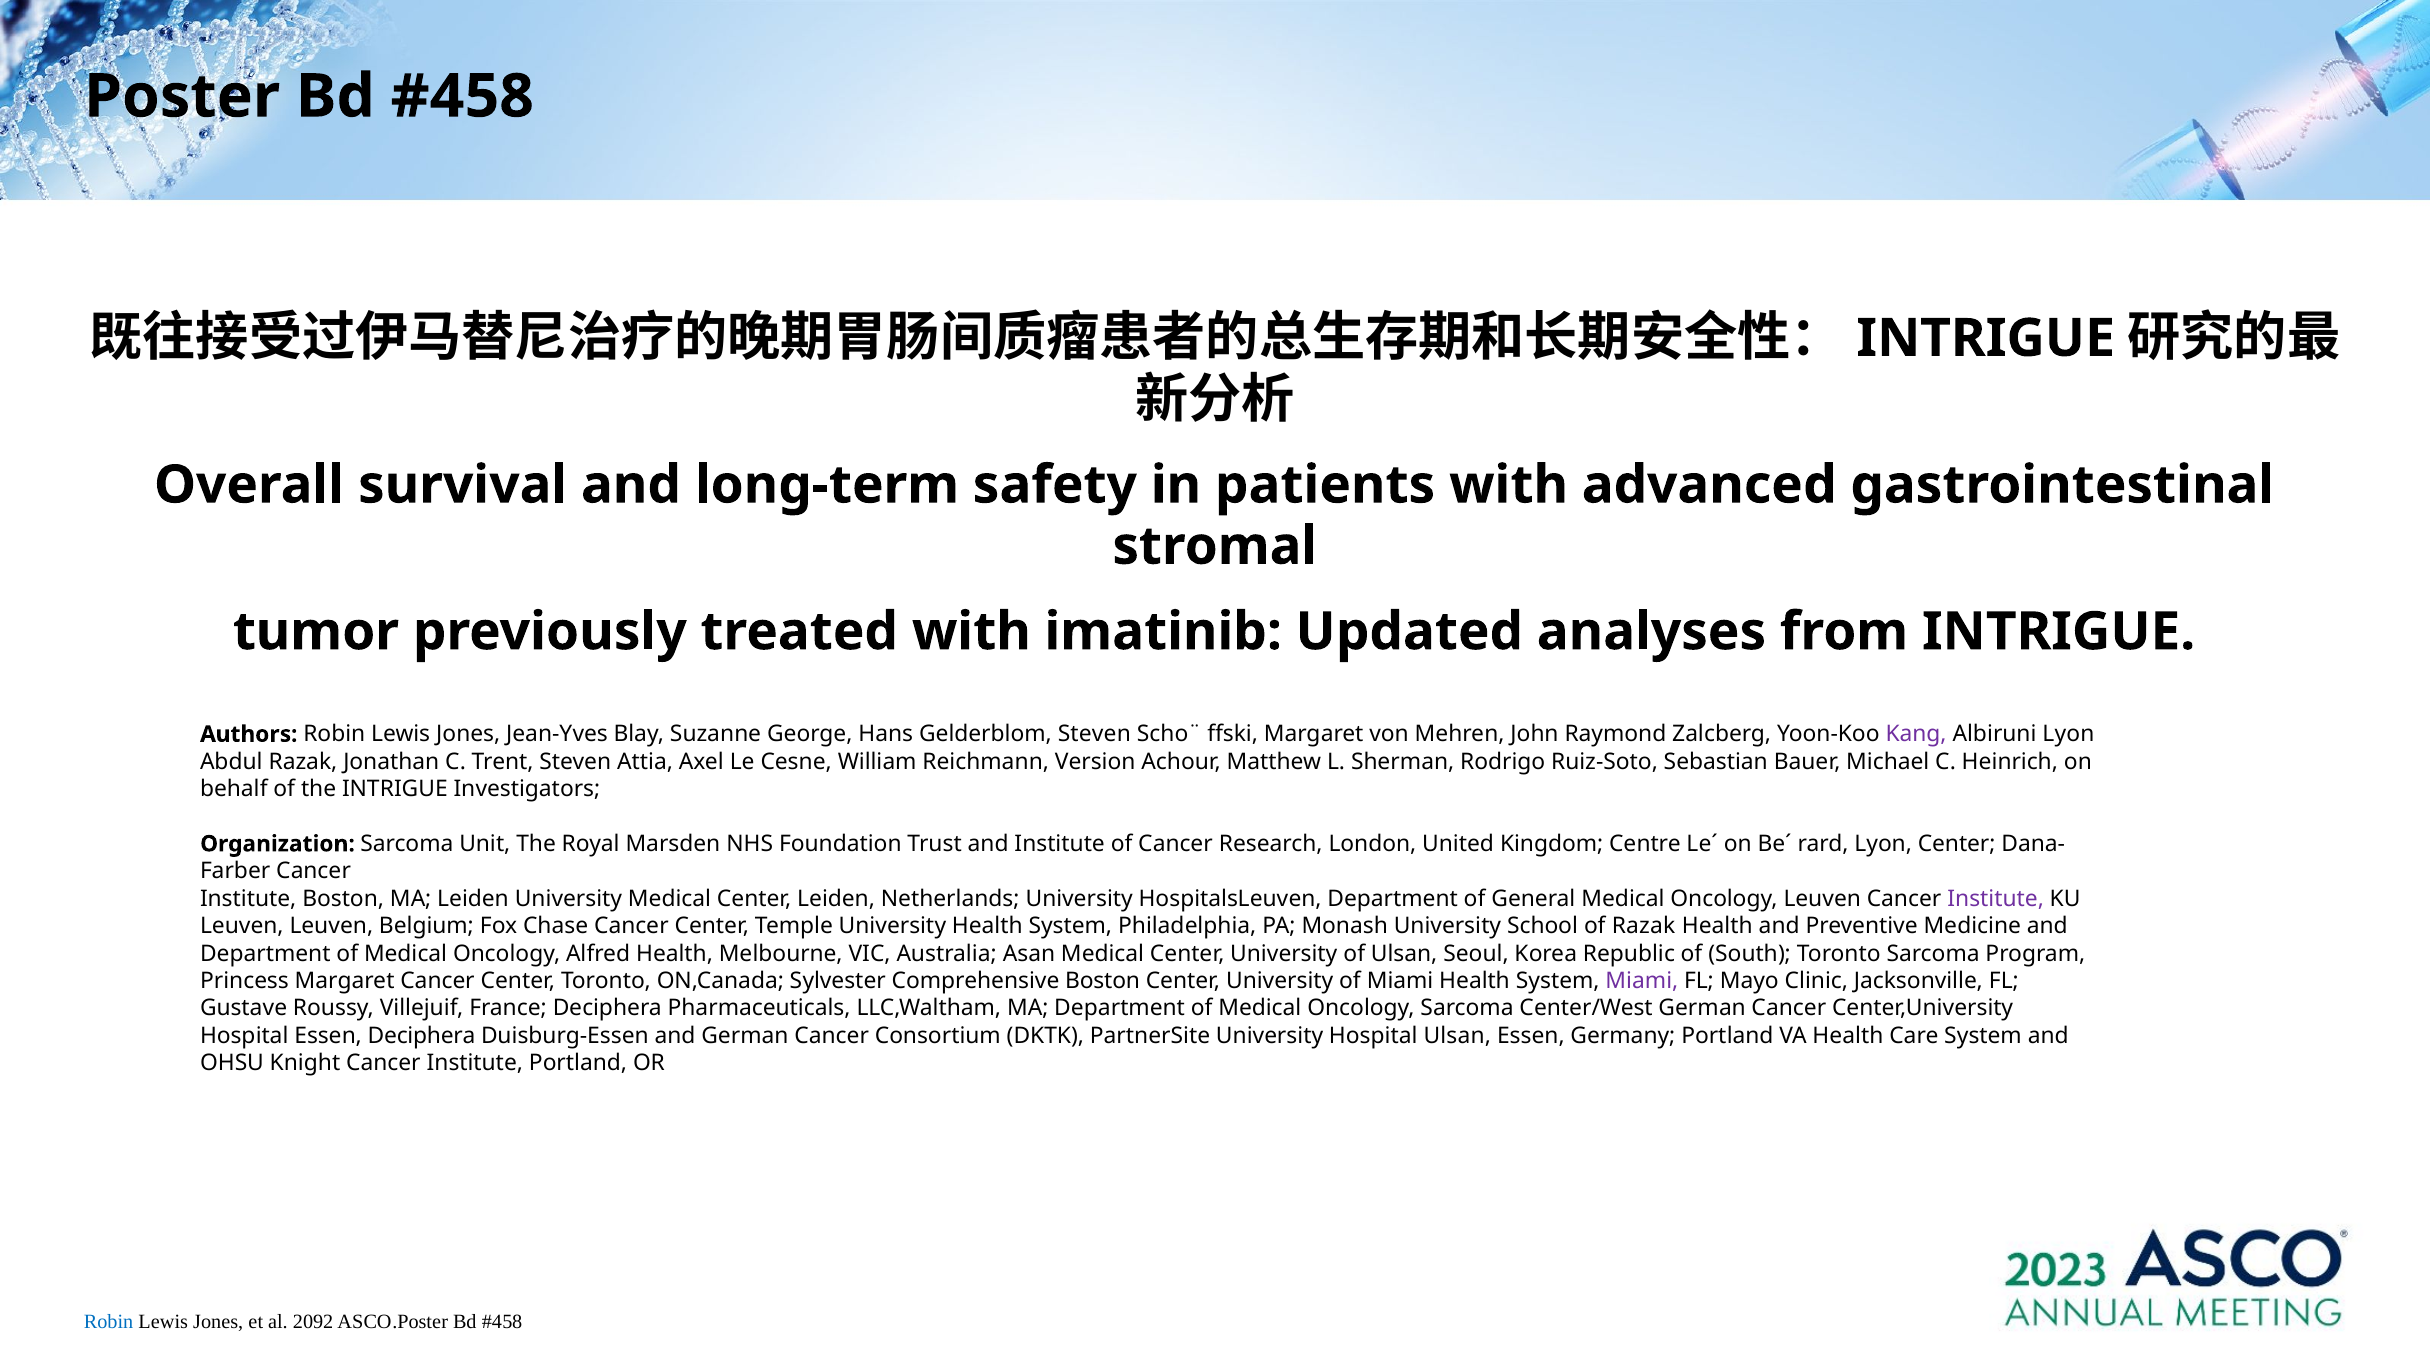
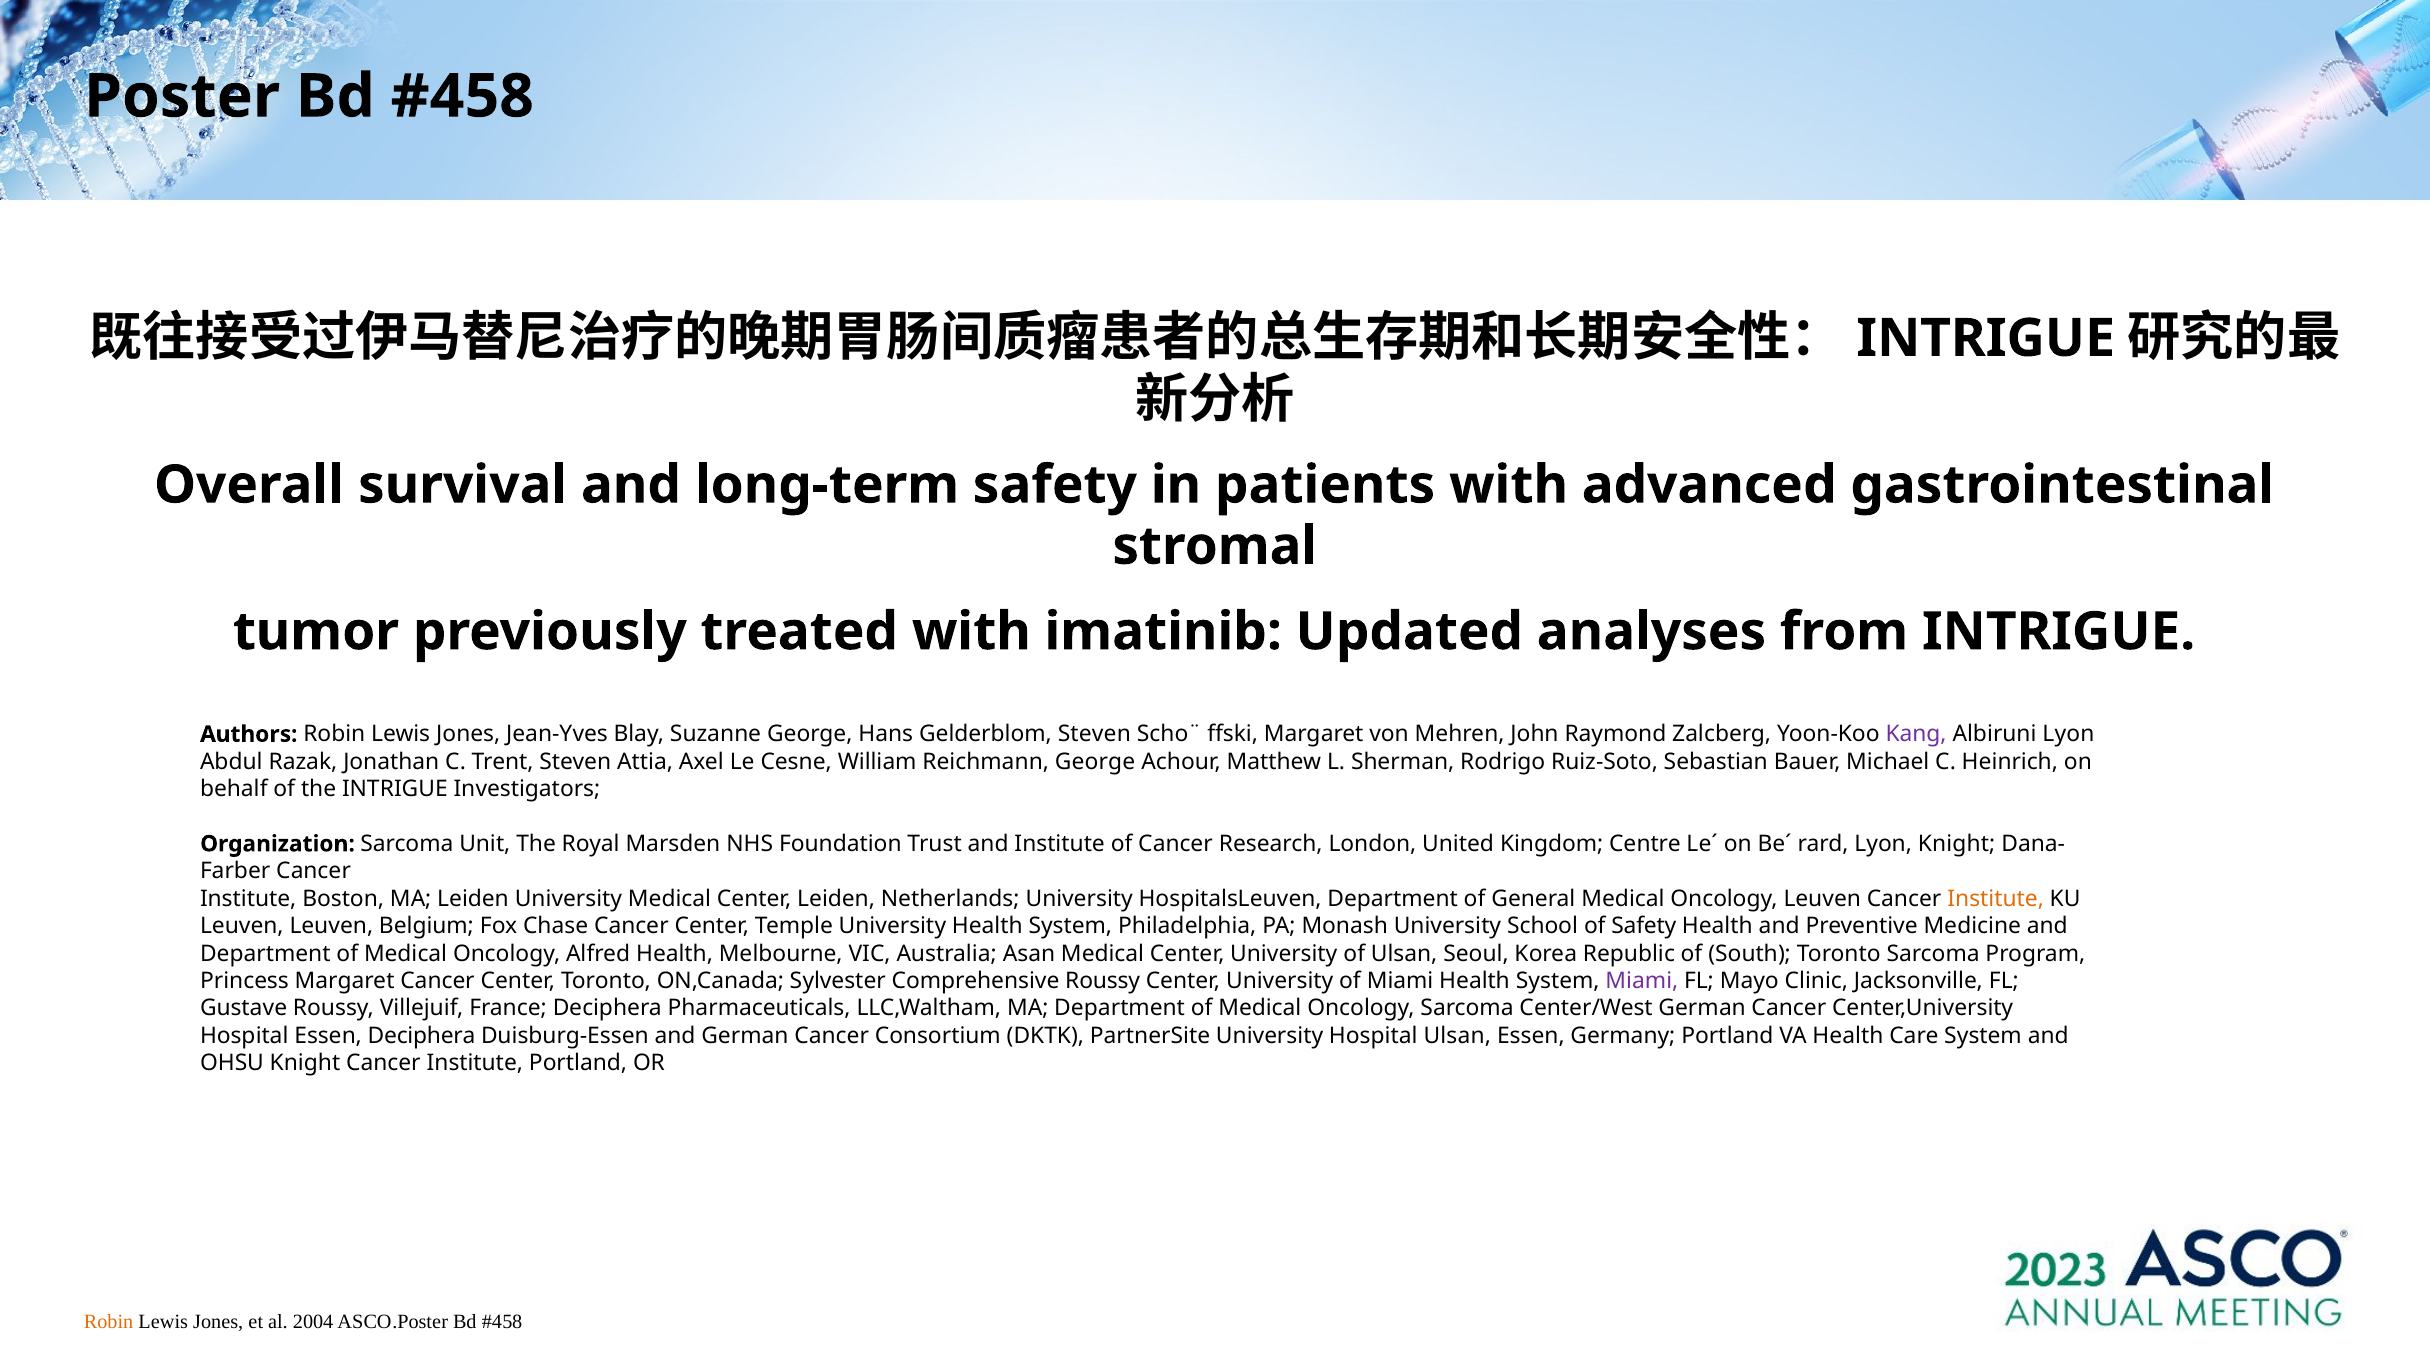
Reichmann Version: Version -> George
Lyon Center: Center -> Knight
Institute at (1996, 899) colour: purple -> orange
of Razak: Razak -> Safety
Comprehensive Boston: Boston -> Roussy
Robin at (109, 1321) colour: blue -> orange
2092: 2092 -> 2004
